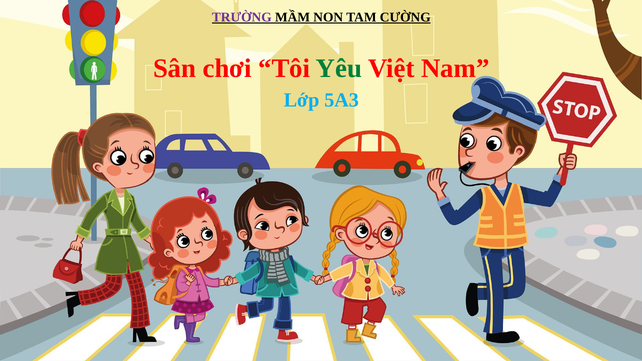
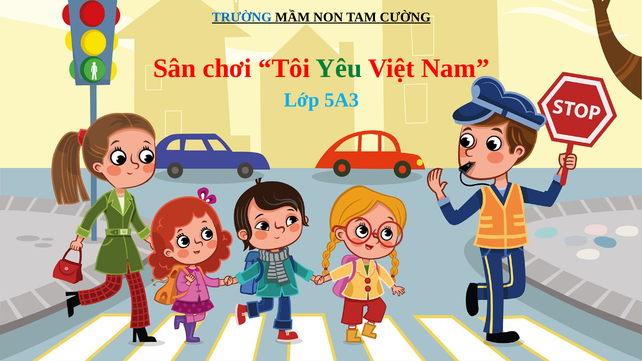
TRƯỜNG colour: purple -> blue
